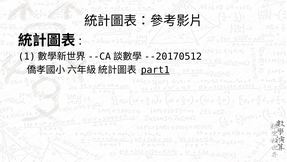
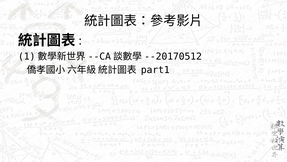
part1 underline: present -> none
